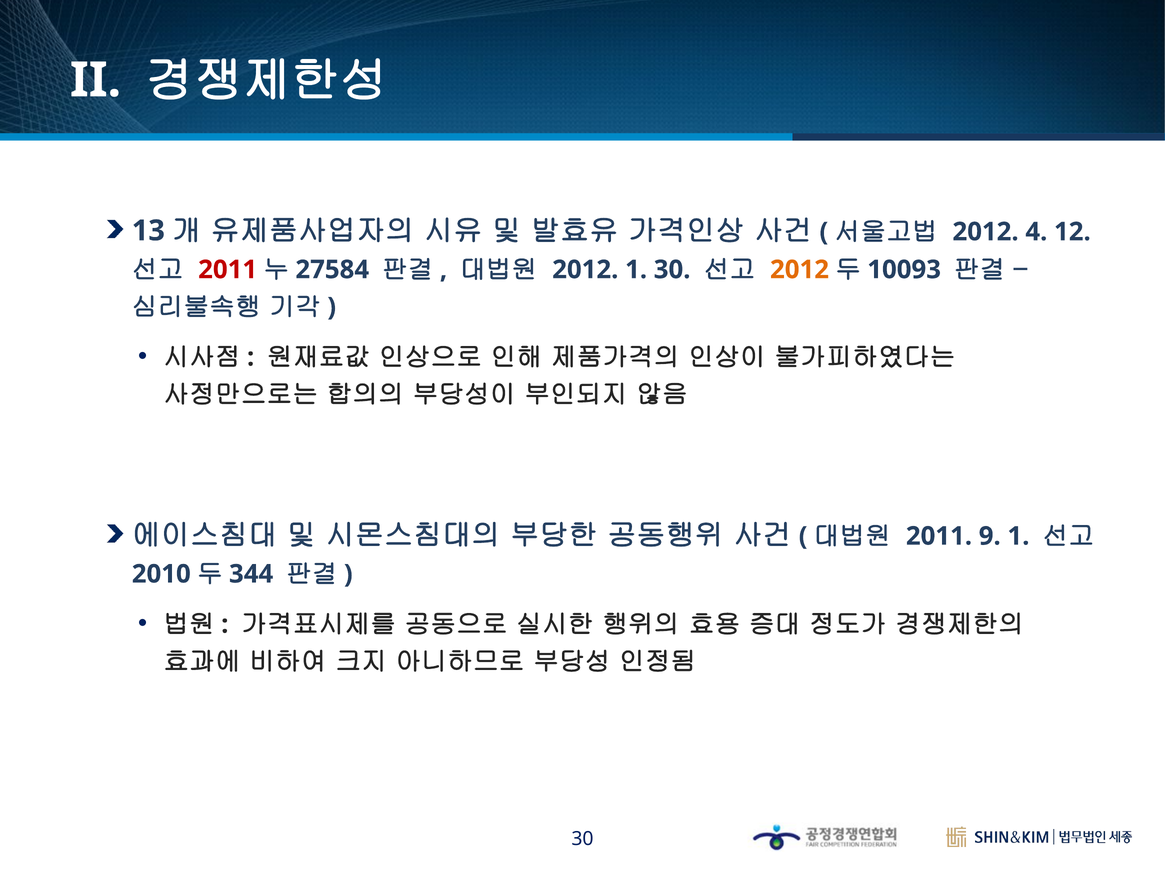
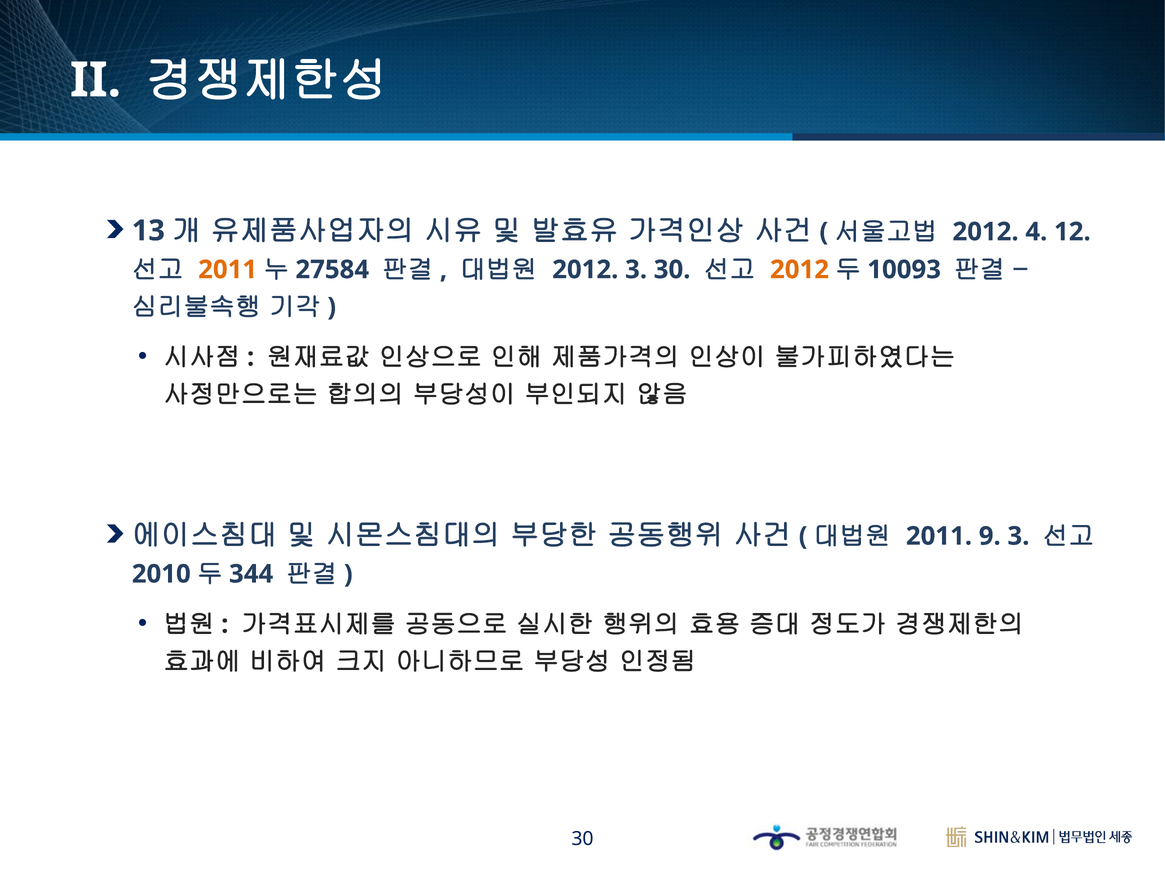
2011 at (228, 270) colour: red -> orange
2012 1: 1 -> 3
9 1: 1 -> 3
